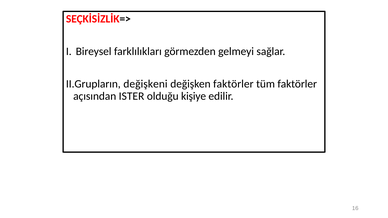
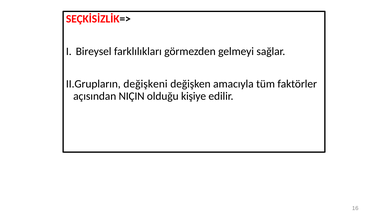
değişken faktörler: faktörler -> amacıyla
ISTER: ISTER -> NIÇIN
